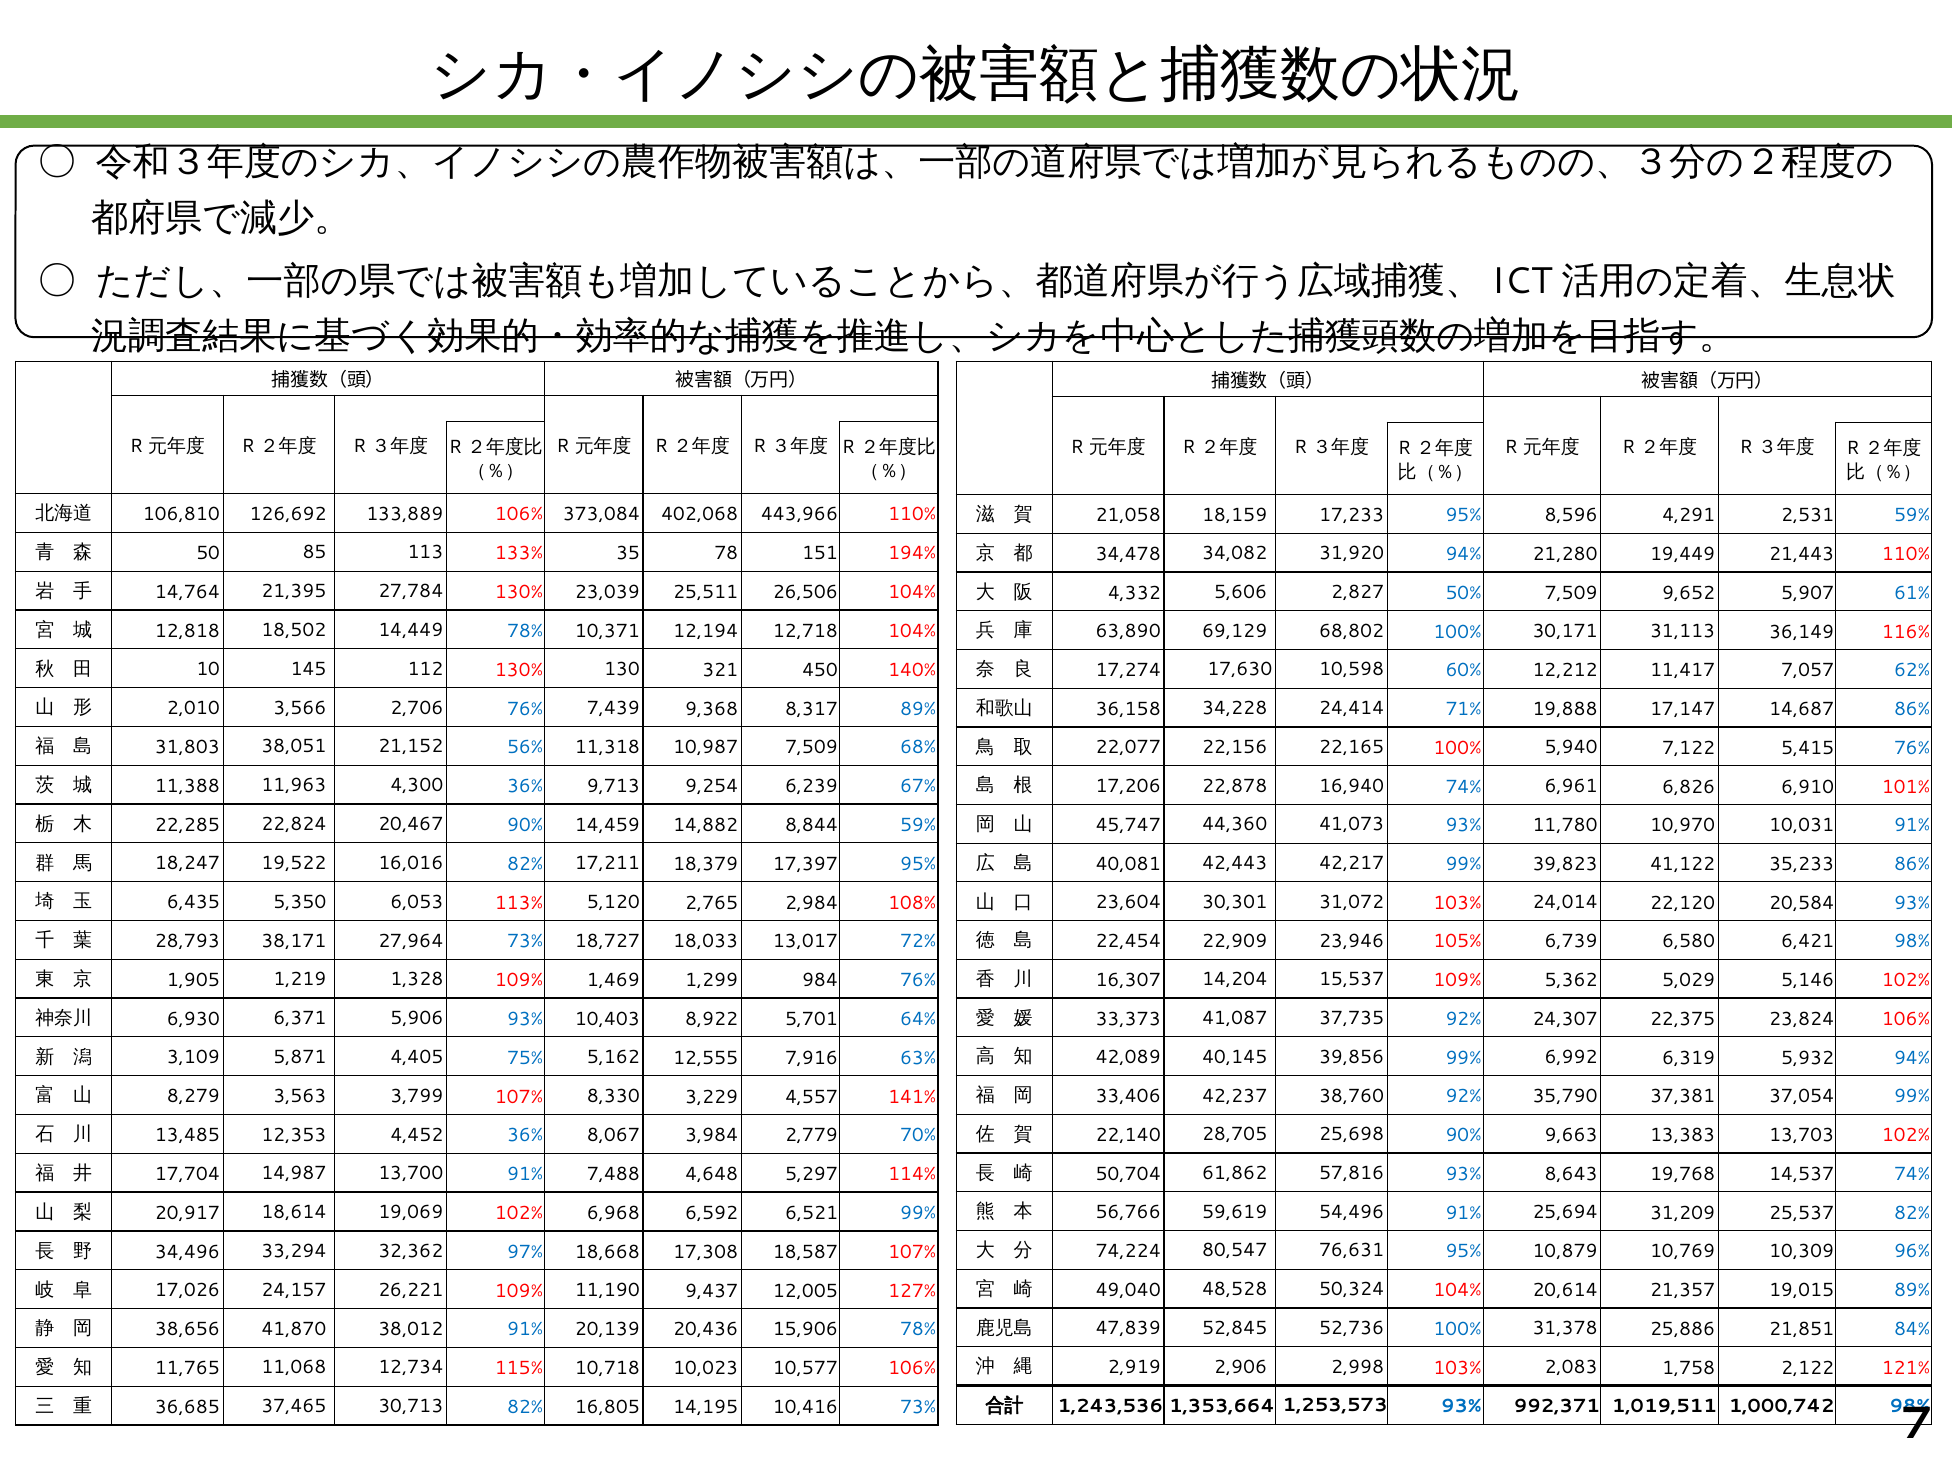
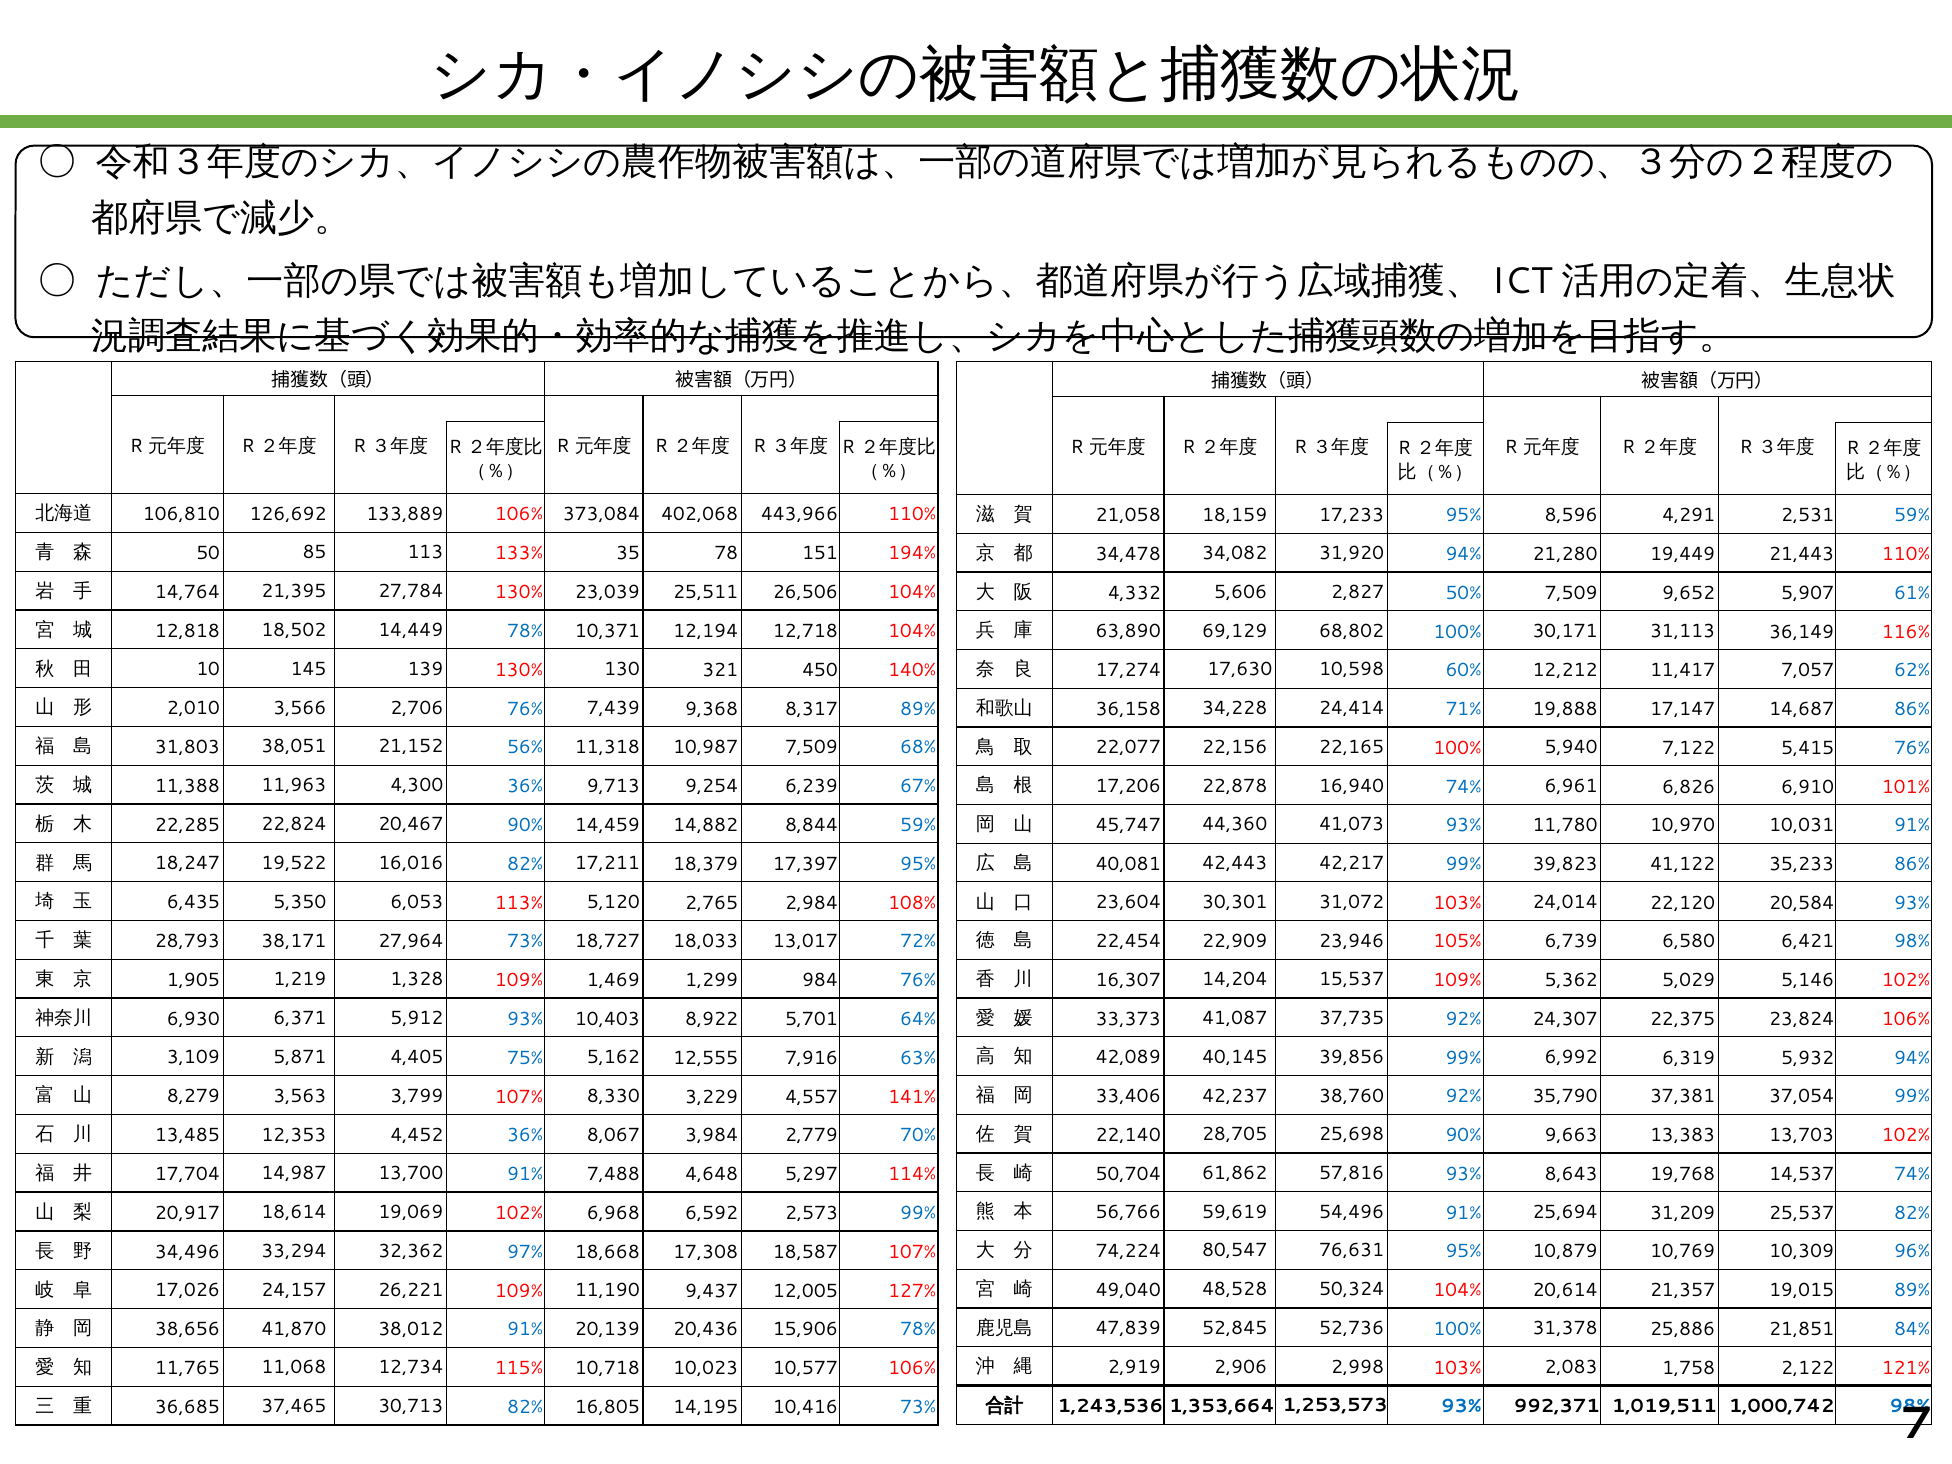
112: 112 -> 139
5,906: 5,906 -> 5,912
6,521: 6,521 -> 2,573
